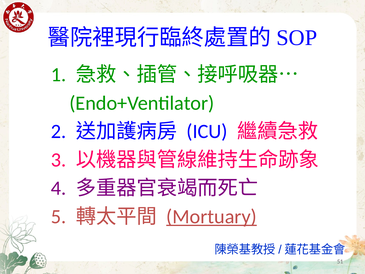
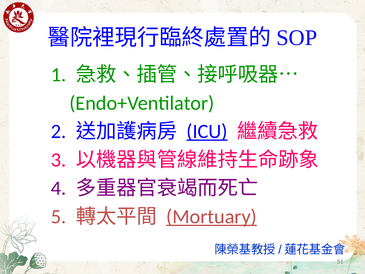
ICU underline: none -> present
